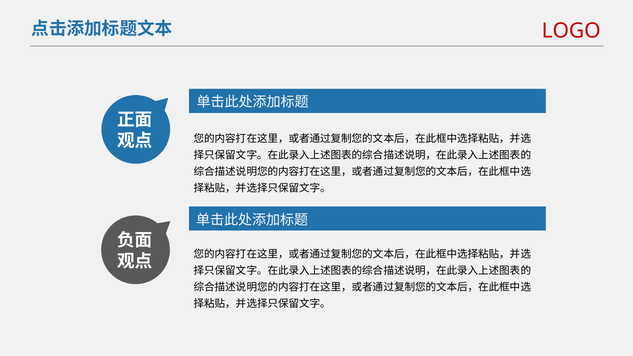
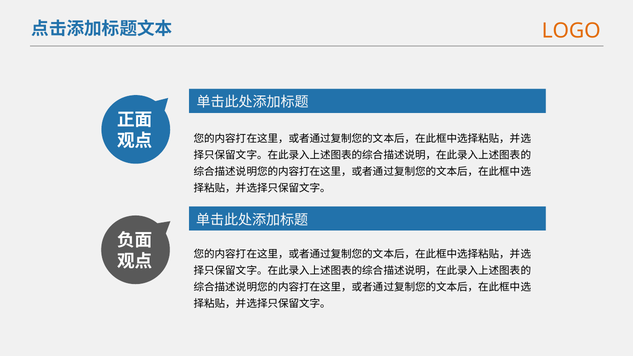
LOGO colour: red -> orange
